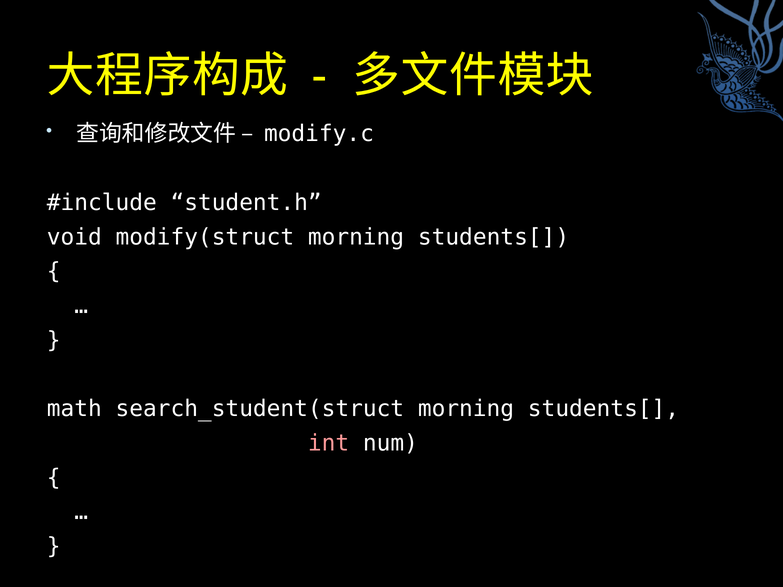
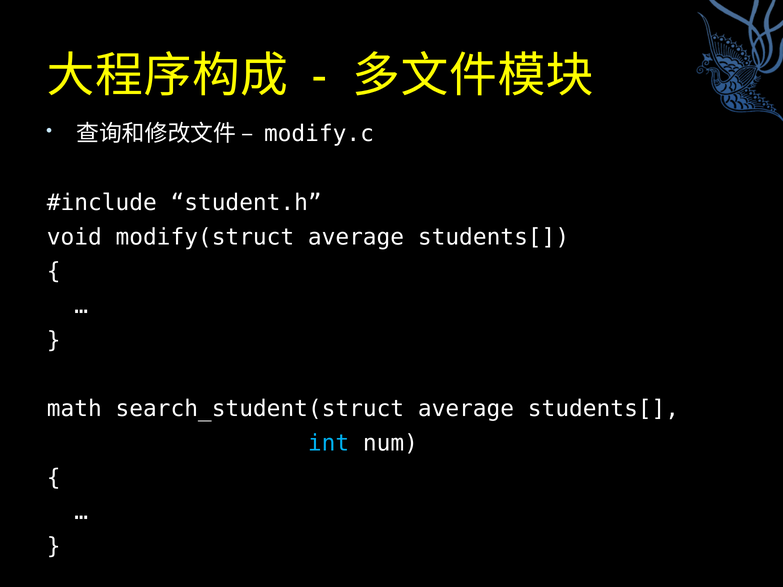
modify(struct morning: morning -> average
search_student(struct morning: morning -> average
int colour: pink -> light blue
